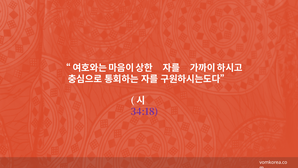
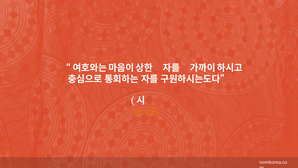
34:18 colour: purple -> orange
